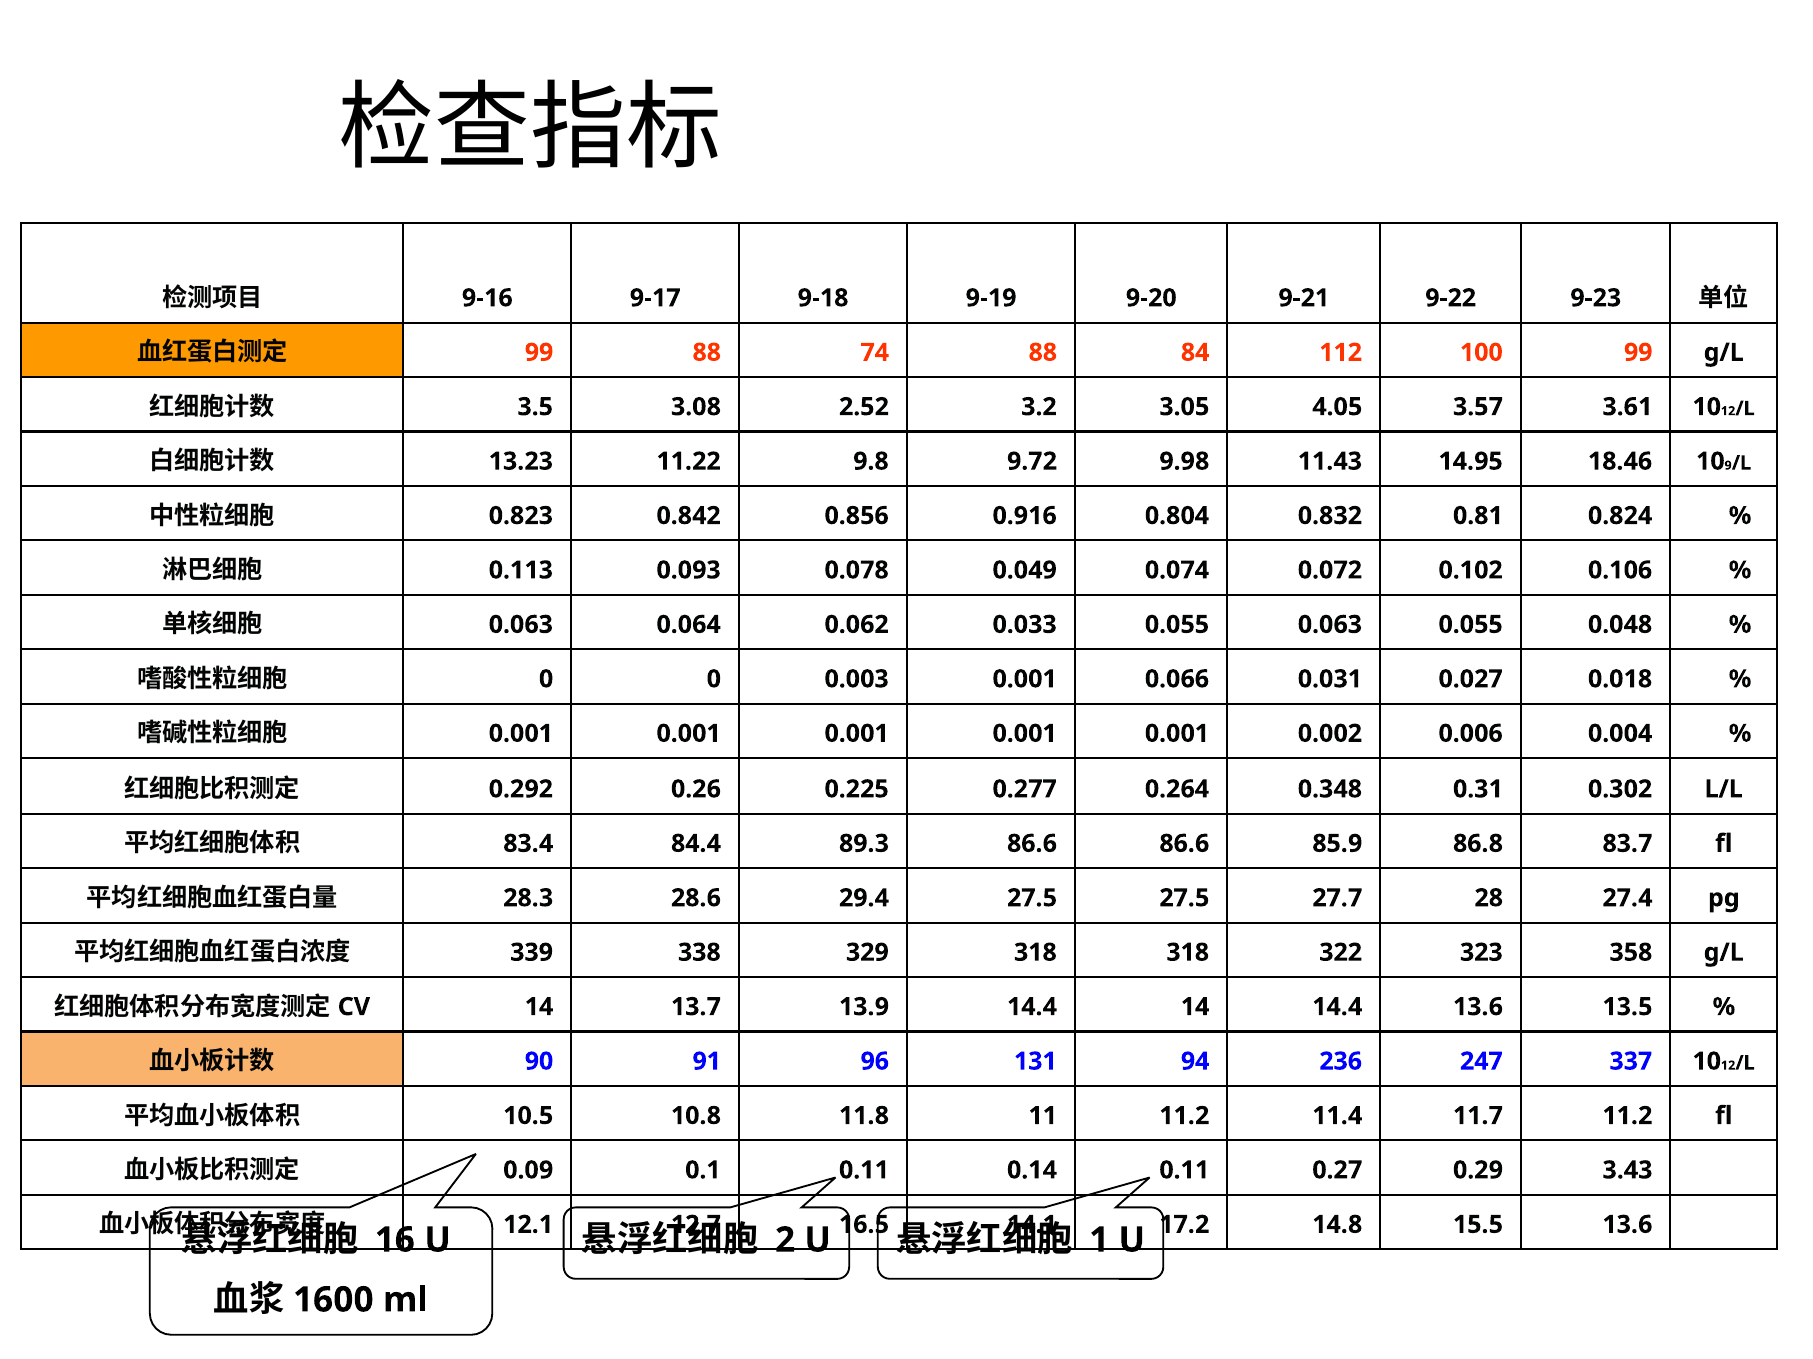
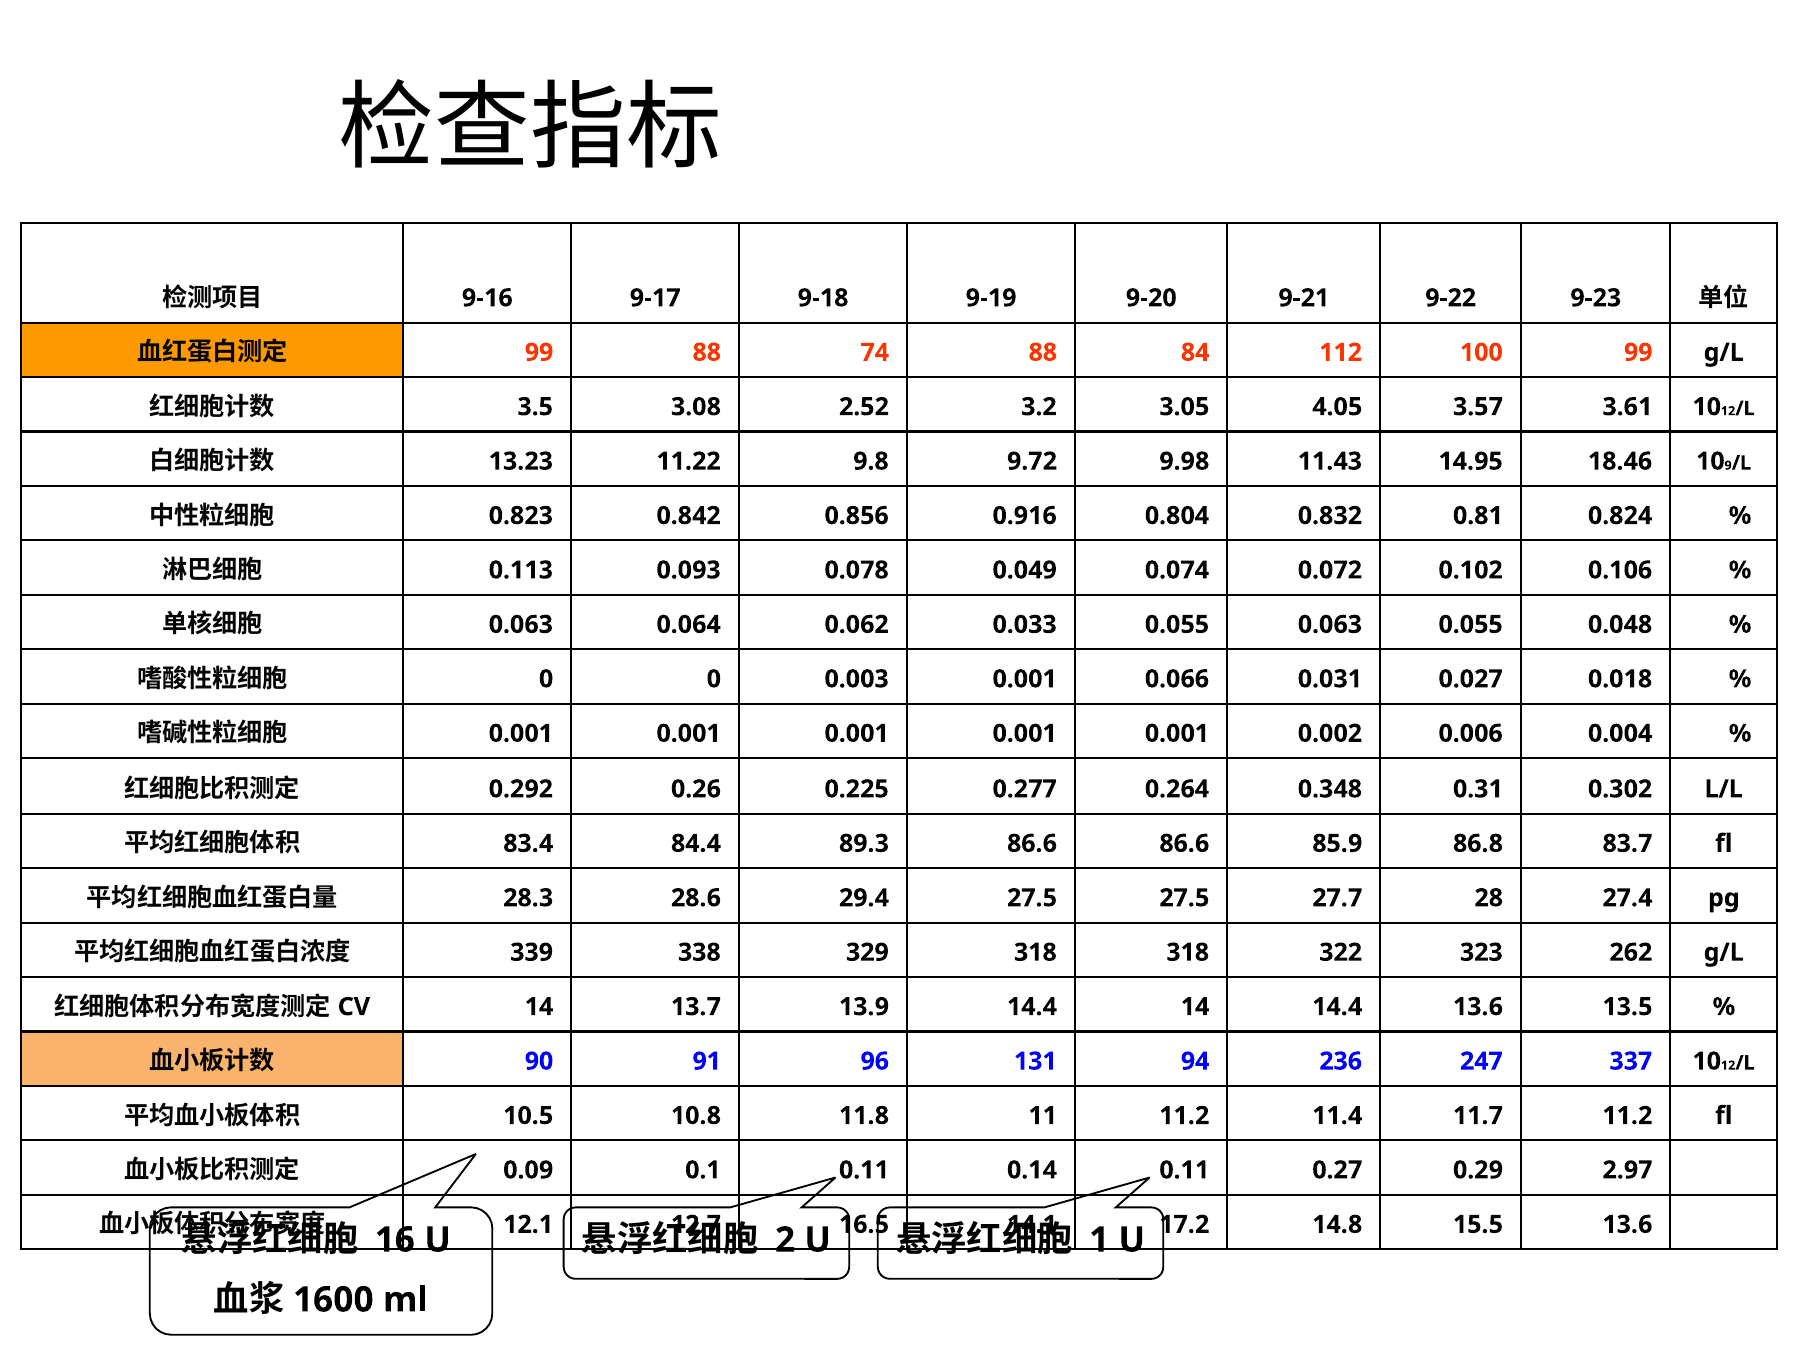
358: 358 -> 262
3.43: 3.43 -> 2.97
